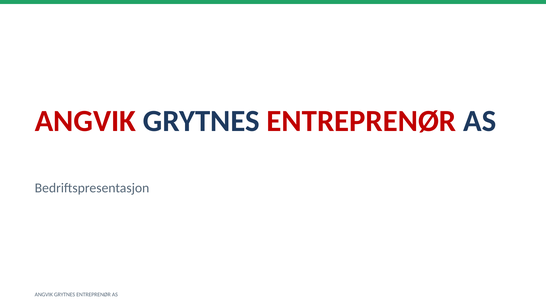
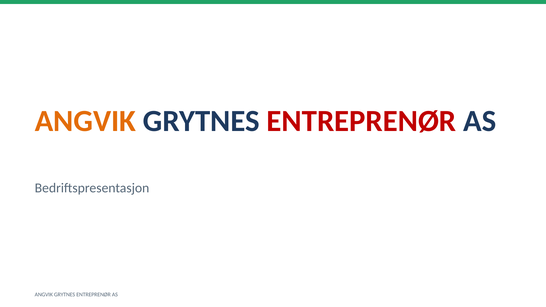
ANGVIK at (85, 121) colour: red -> orange
